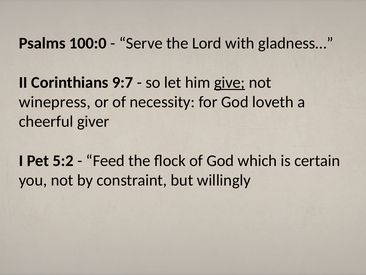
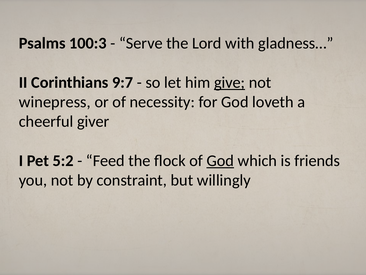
100:0: 100:0 -> 100:3
God at (220, 160) underline: none -> present
certain: certain -> friends
